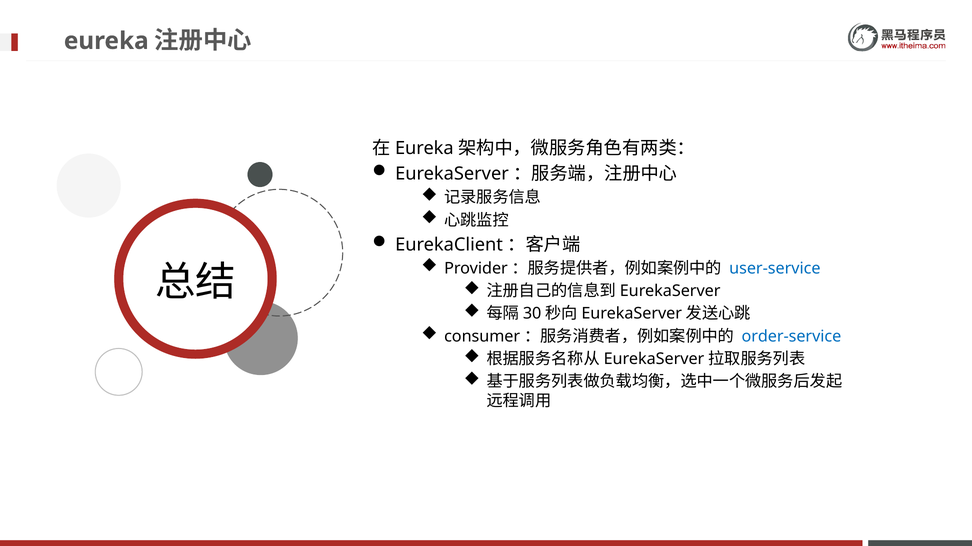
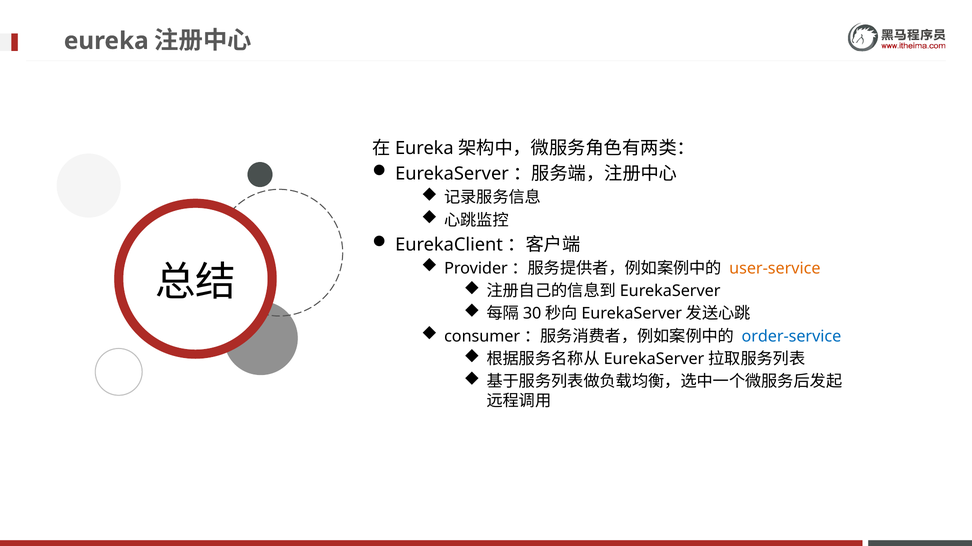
user-service colour: blue -> orange
